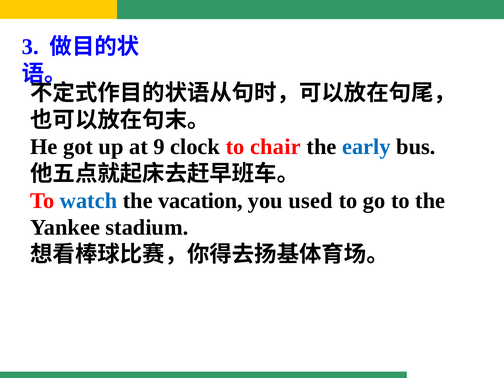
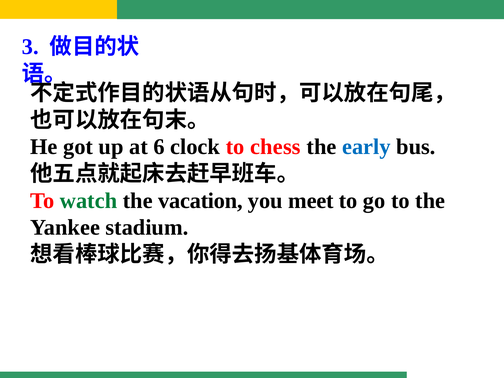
9: 9 -> 6
chair: chair -> chess
watch colour: blue -> green
used: used -> meet
